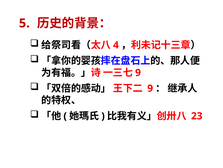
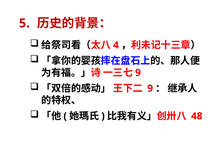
23: 23 -> 48
